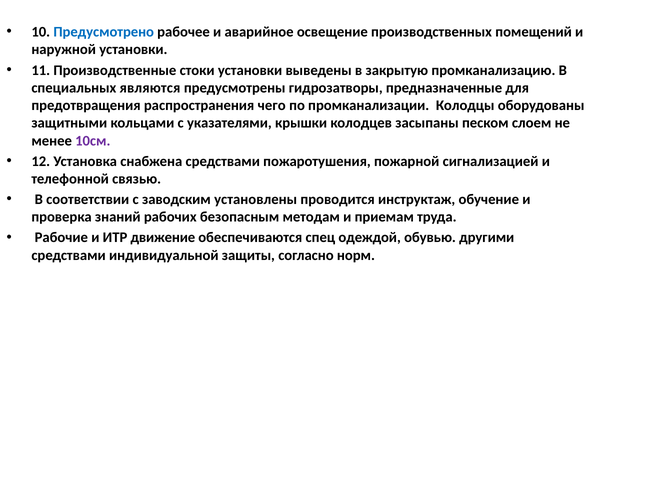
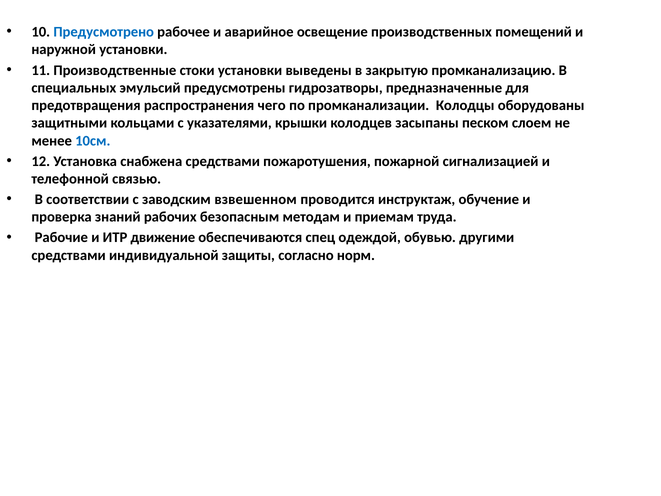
являются: являются -> эмульсий
10см colour: purple -> blue
установлены: установлены -> взвешенном
